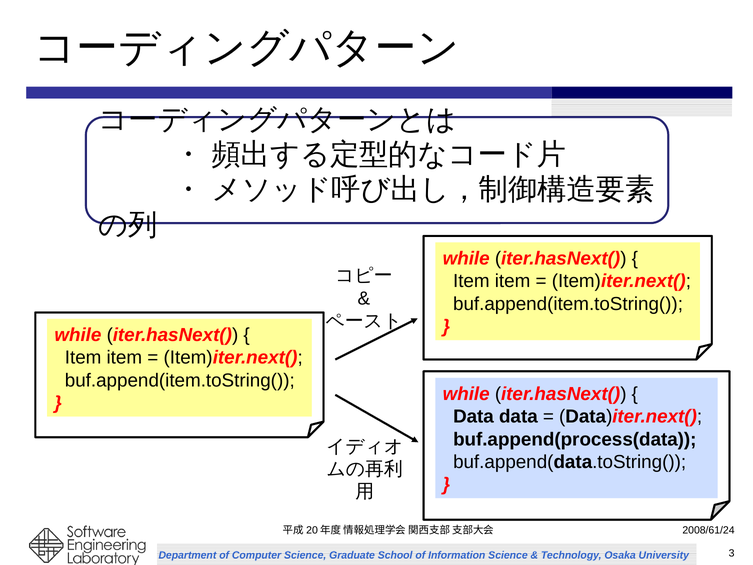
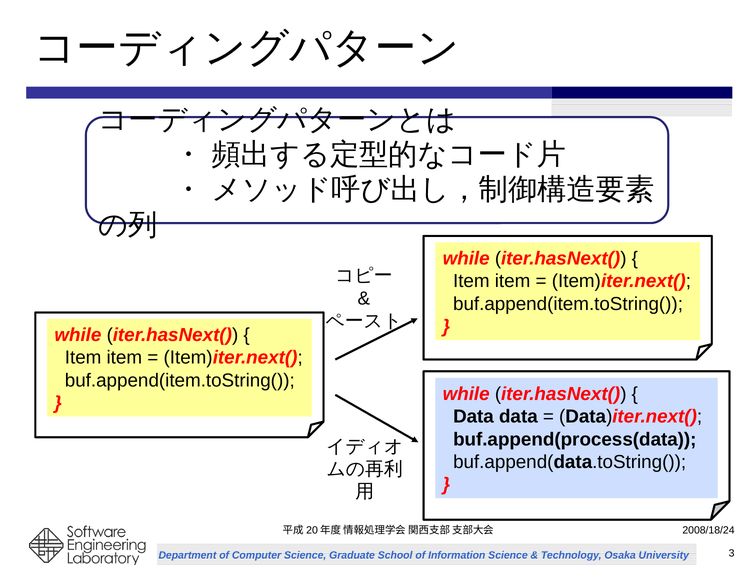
2008/61/24: 2008/61/24 -> 2008/18/24
